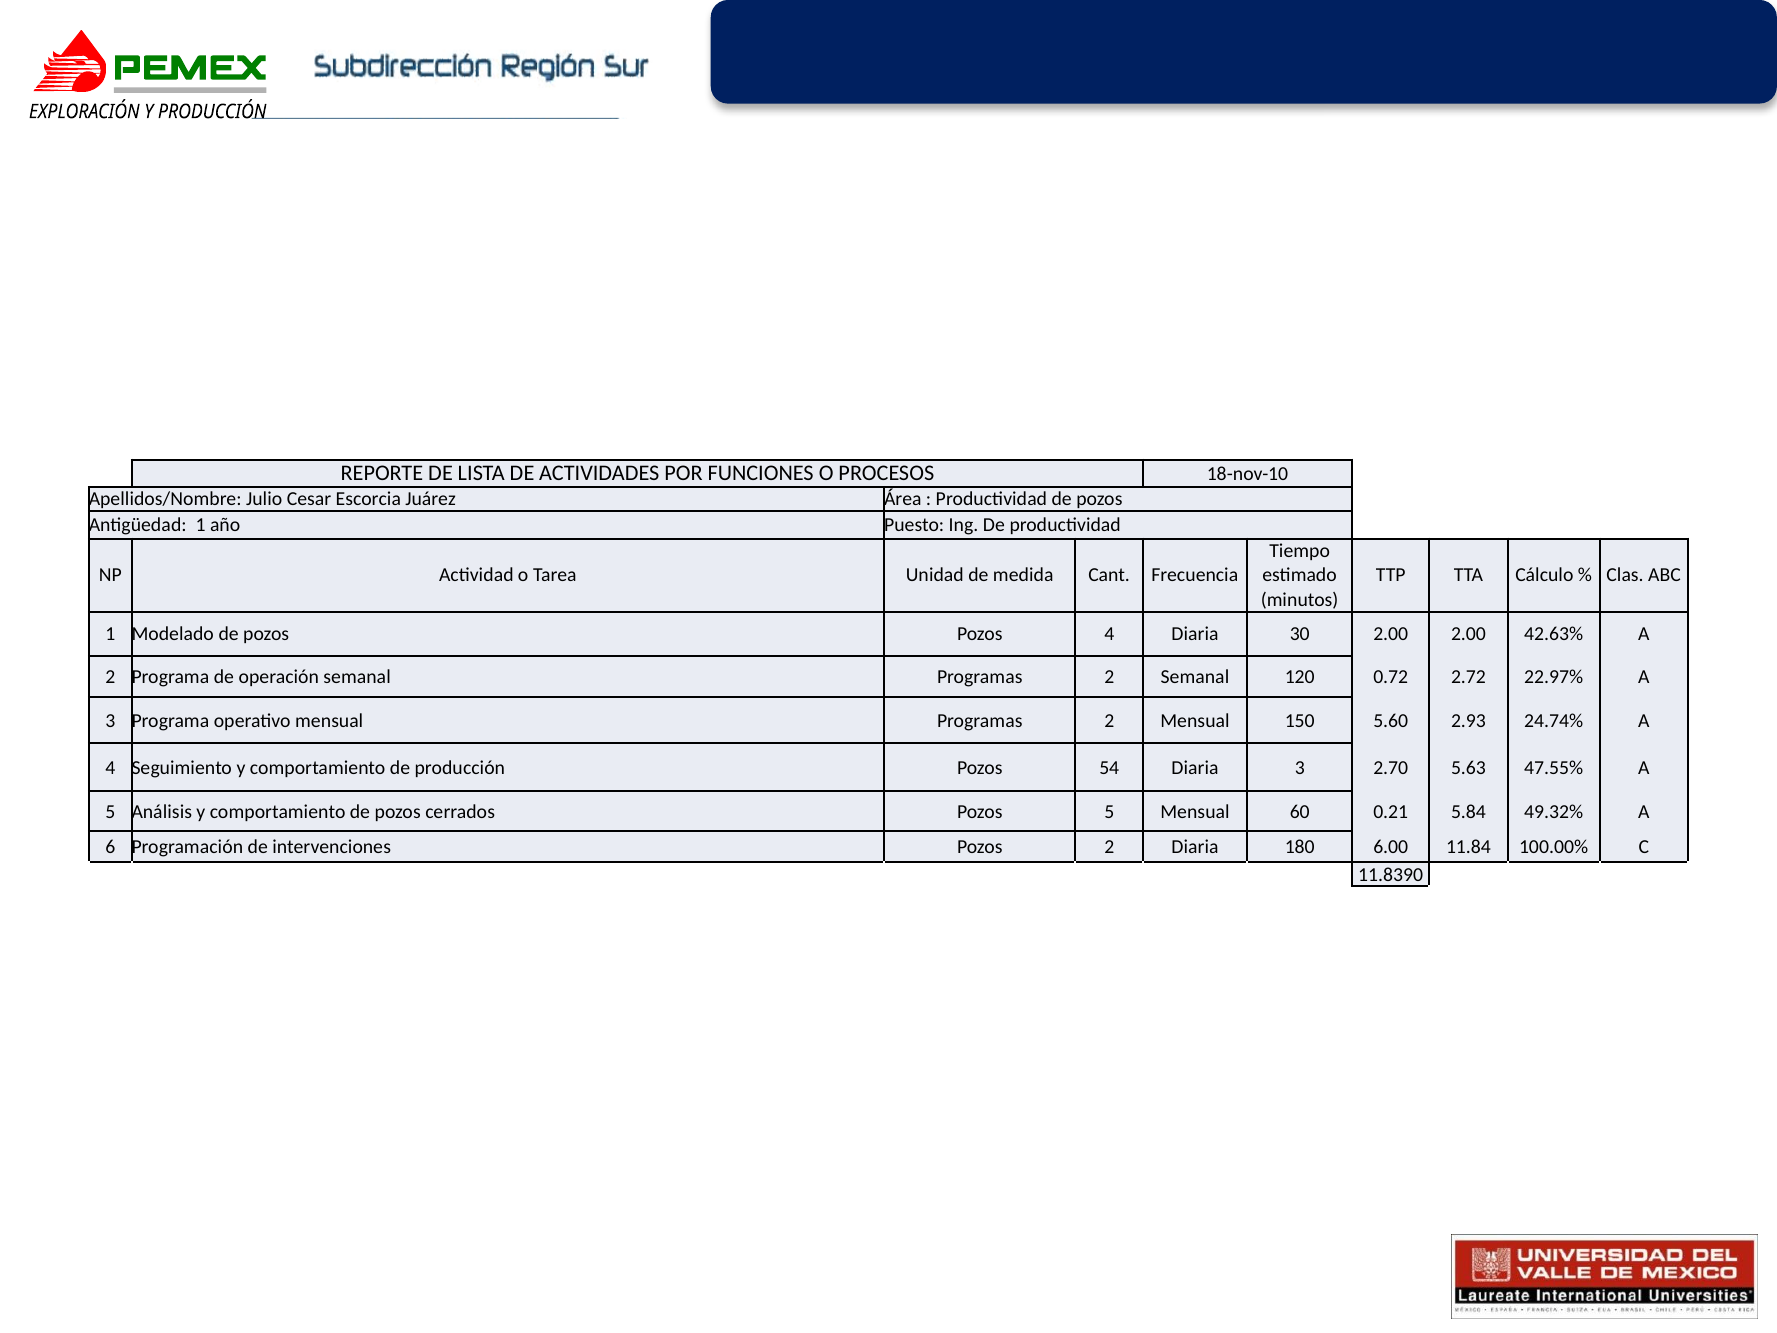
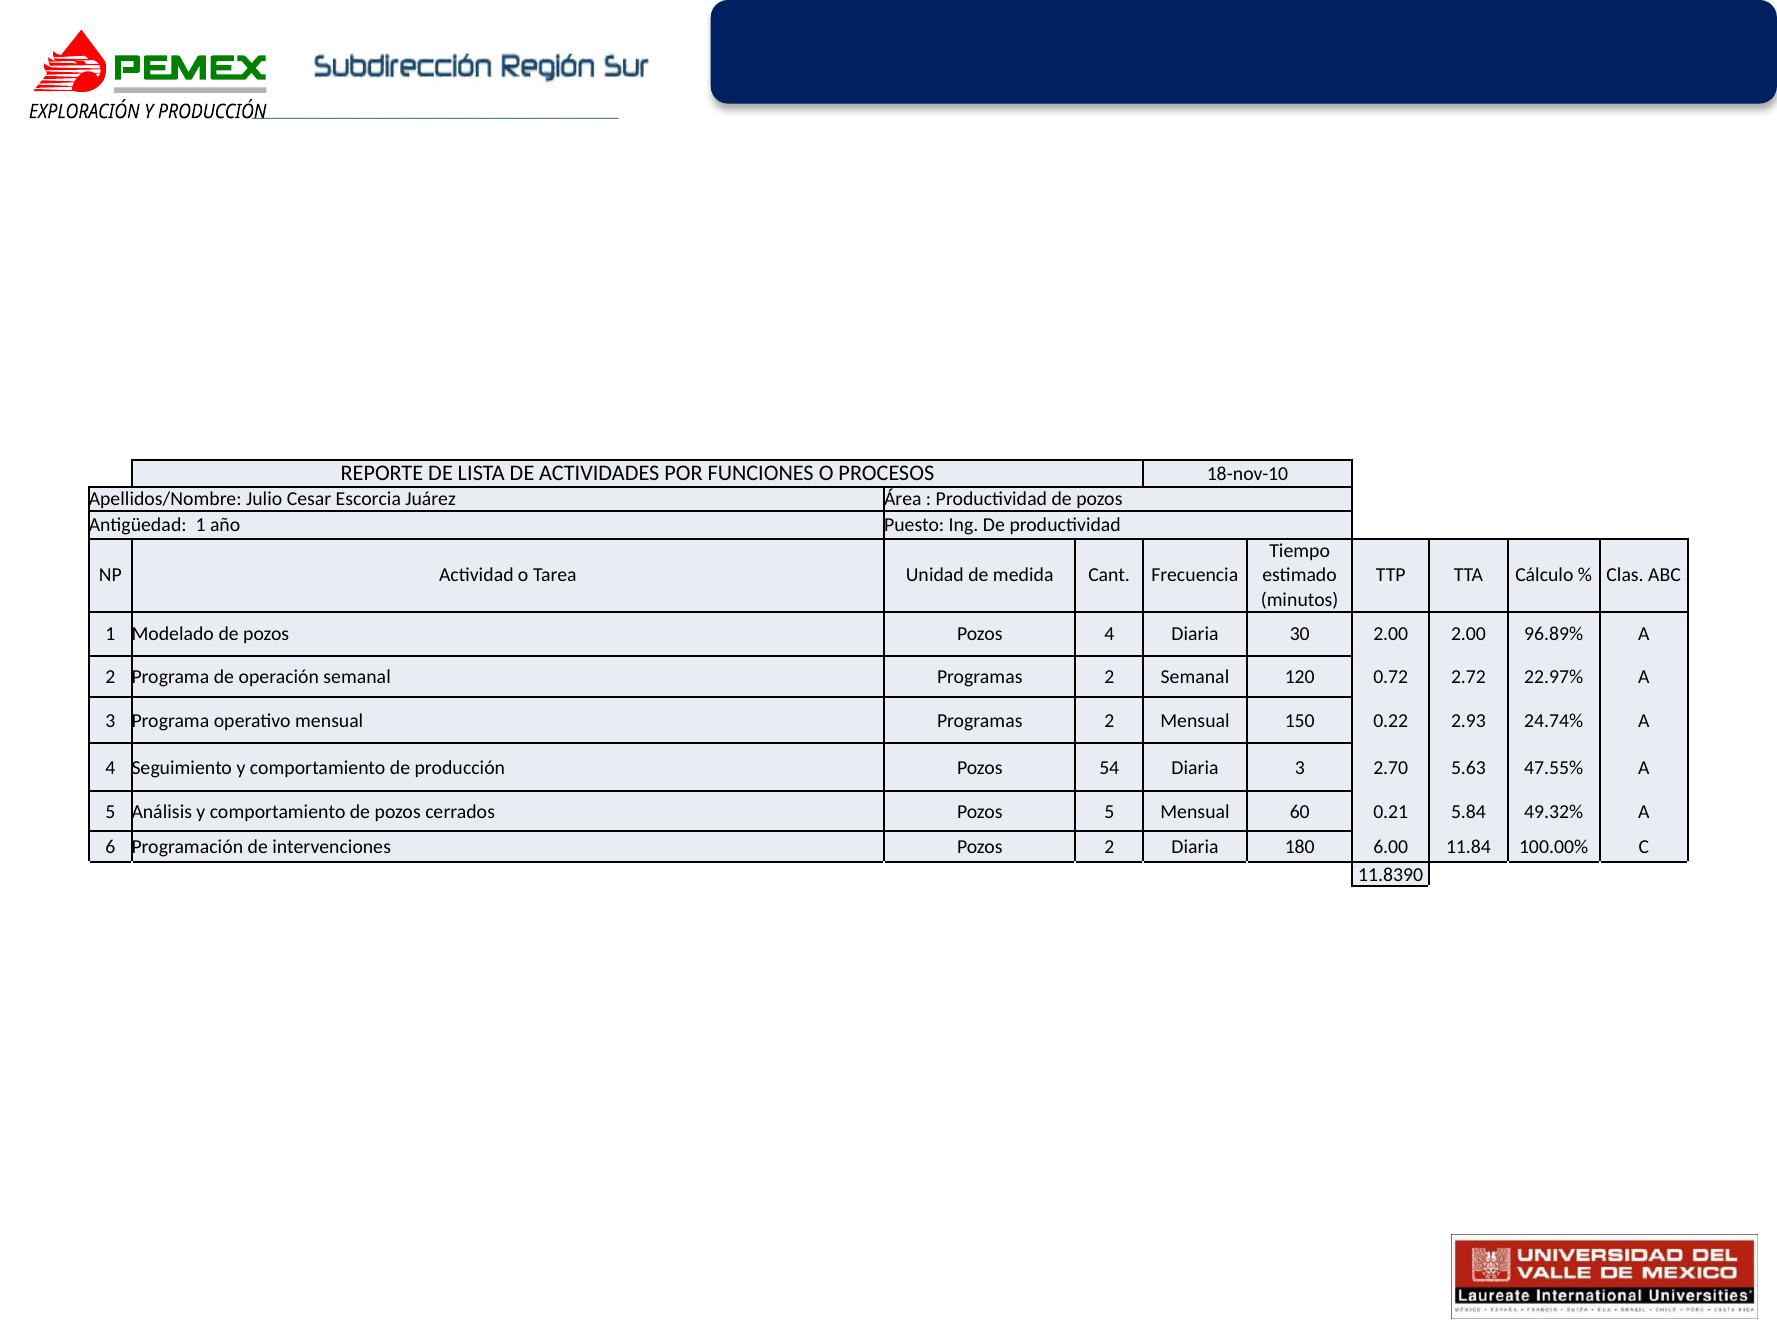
42.63%: 42.63% -> 96.89%
5.60: 5.60 -> 0.22
